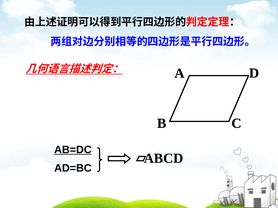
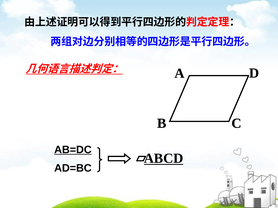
ABCD underline: none -> present
